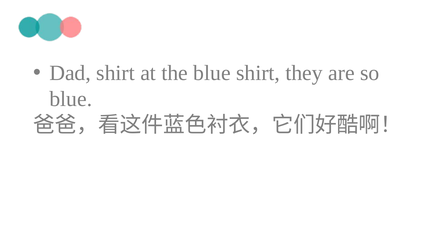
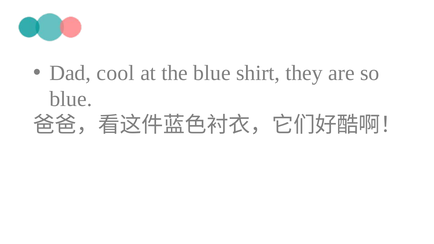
Dad shirt: shirt -> cool
